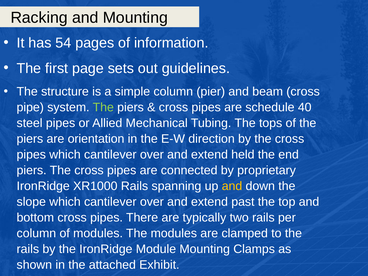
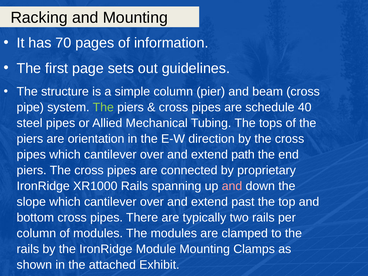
54: 54 -> 70
held: held -> path
and at (232, 186) colour: yellow -> pink
